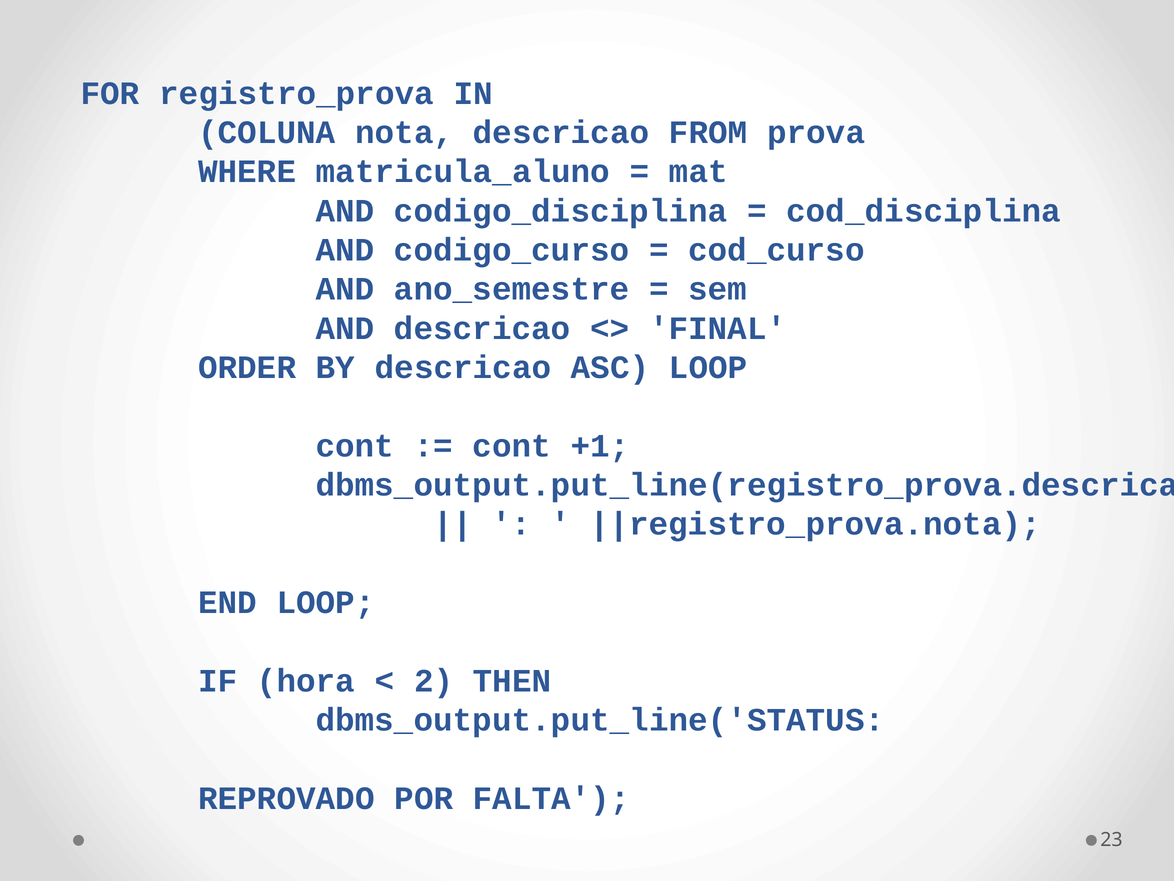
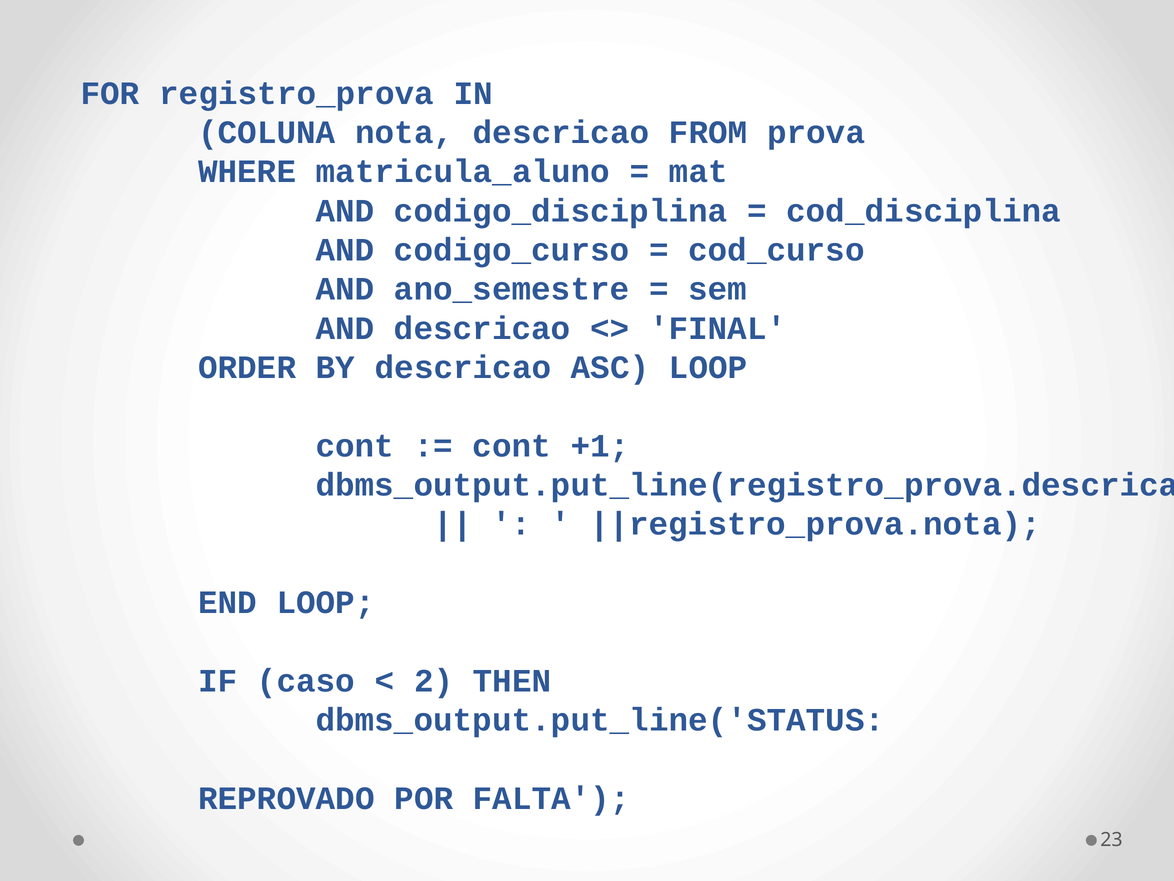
hora: hora -> caso
